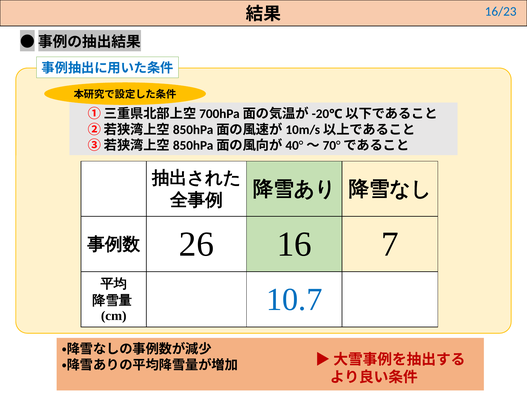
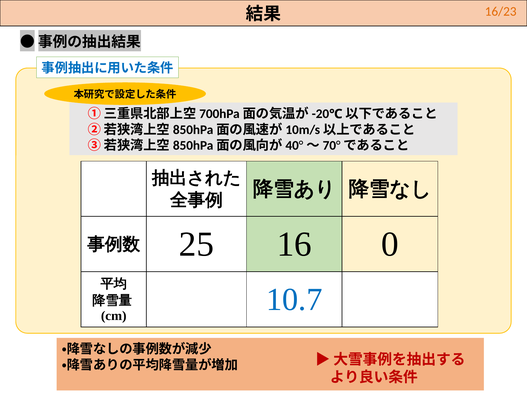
16/23 colour: blue -> orange
26: 26 -> 25
7: 7 -> 0
